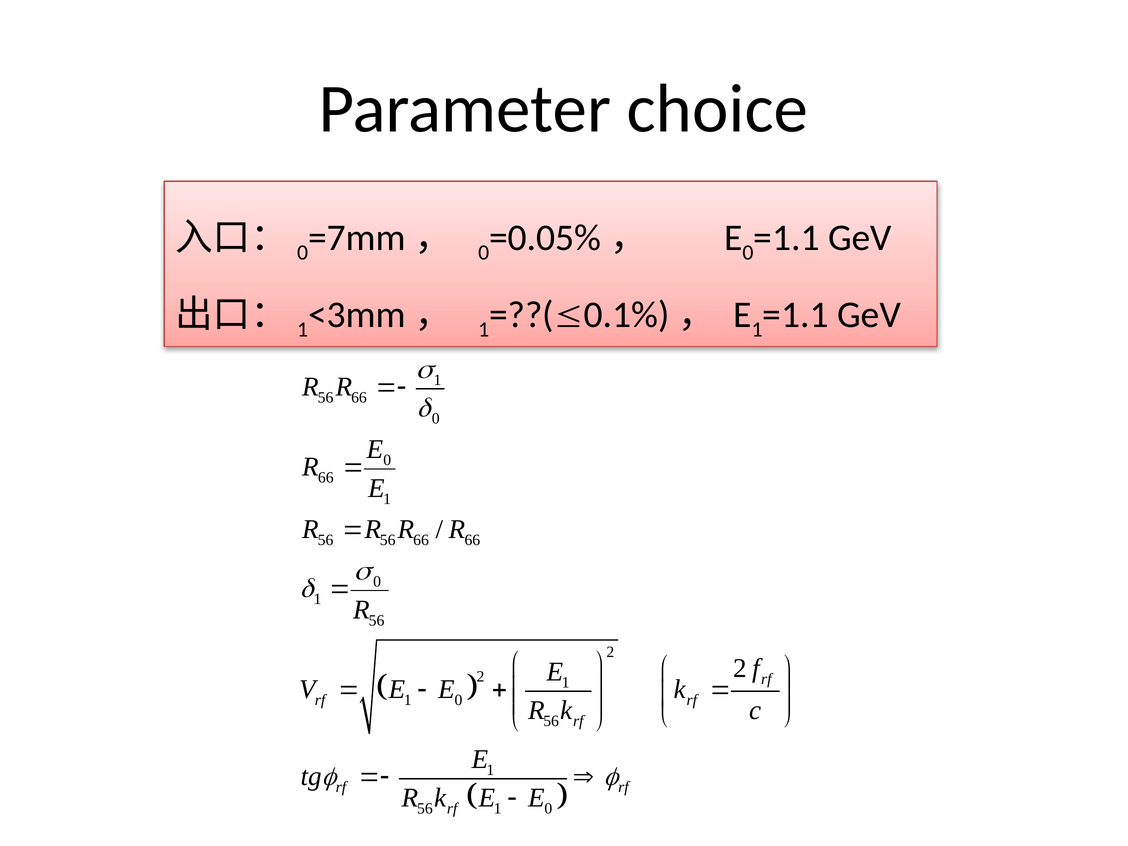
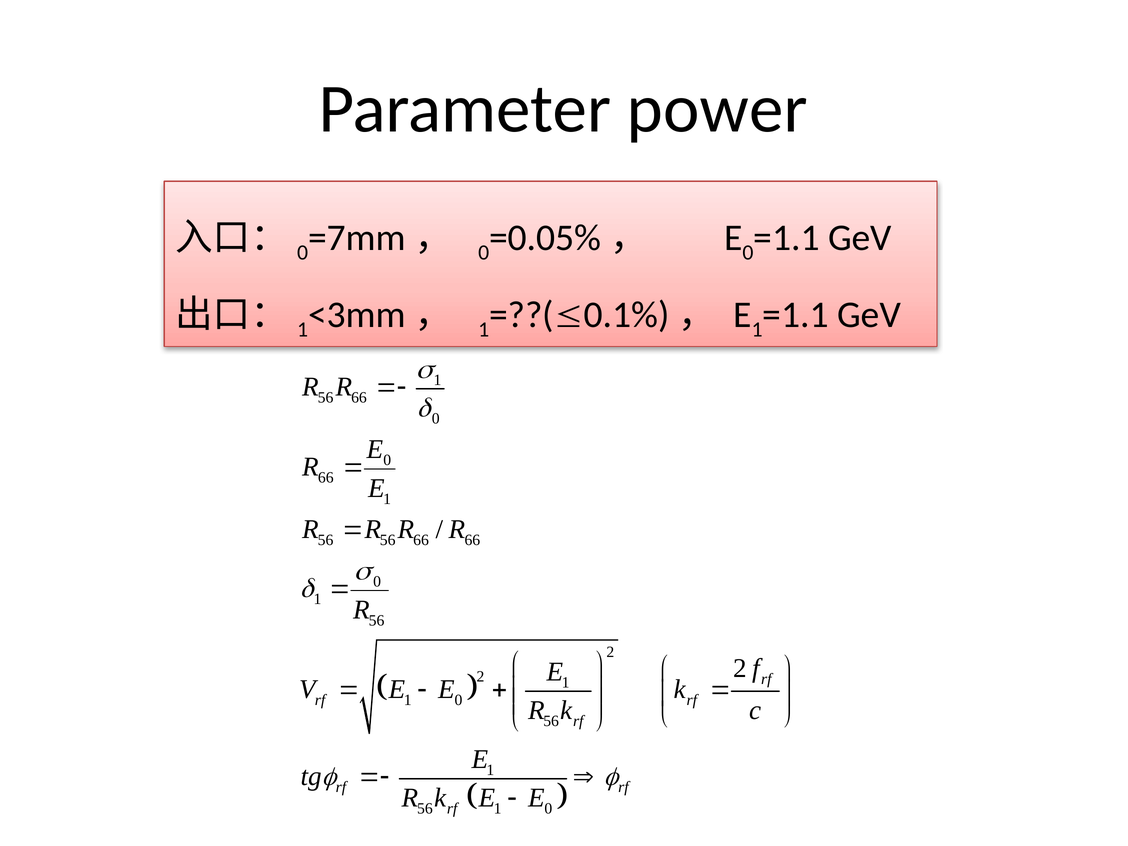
choice: choice -> power
